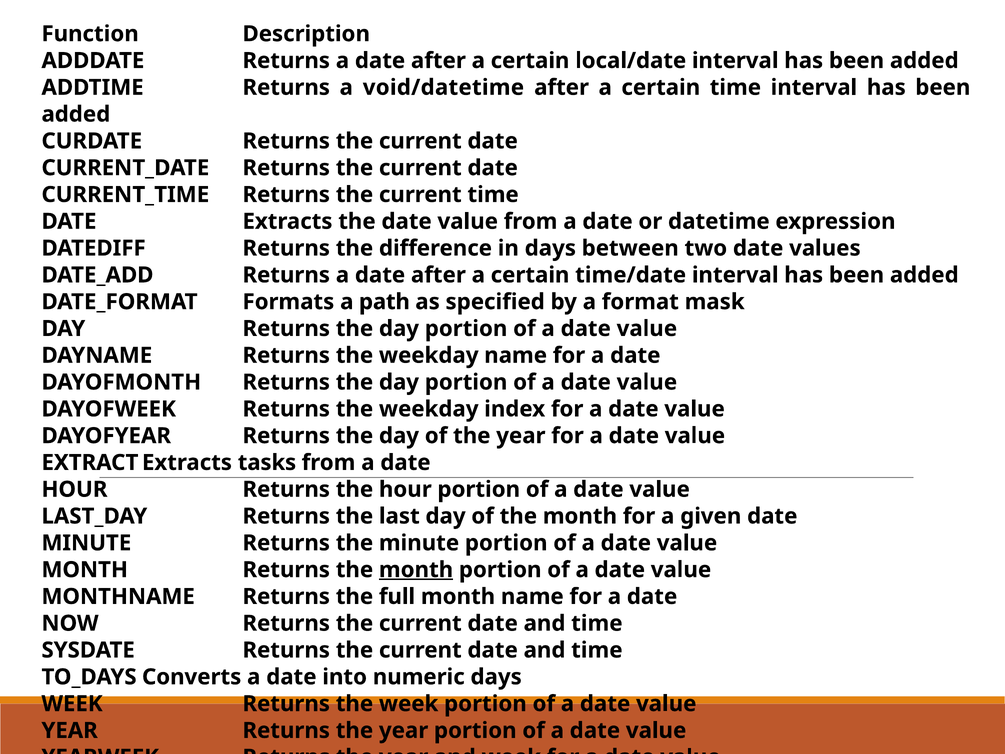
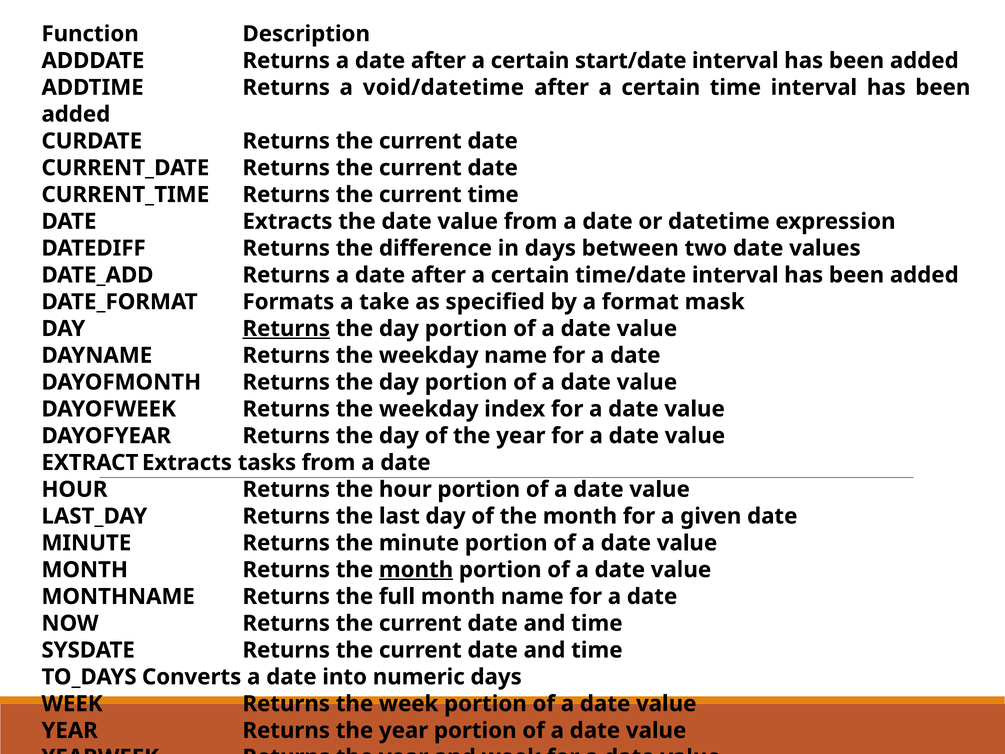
local/date: local/date -> start/date
path: path -> take
Returns at (286, 329) underline: none -> present
